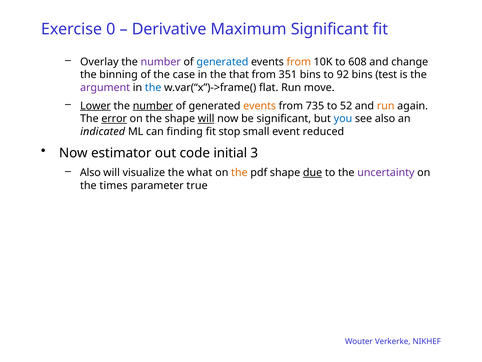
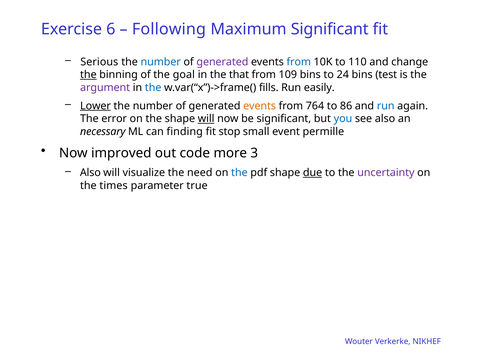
0: 0 -> 6
Derivative: Derivative -> Following
Overlay: Overlay -> Serious
number at (161, 62) colour: purple -> blue
generated at (222, 62) colour: blue -> purple
from at (299, 62) colour: orange -> blue
608: 608 -> 110
the at (88, 75) underline: none -> present
case: case -> goal
351: 351 -> 109
92: 92 -> 24
flat: flat -> fills
move: move -> easily
number at (153, 106) underline: present -> none
735: 735 -> 764
52: 52 -> 86
run at (386, 106) colour: orange -> blue
error underline: present -> none
indicated: indicated -> necessary
reduced: reduced -> permille
estimator: estimator -> improved
initial: initial -> more
what: what -> need
the at (239, 172) colour: orange -> blue
